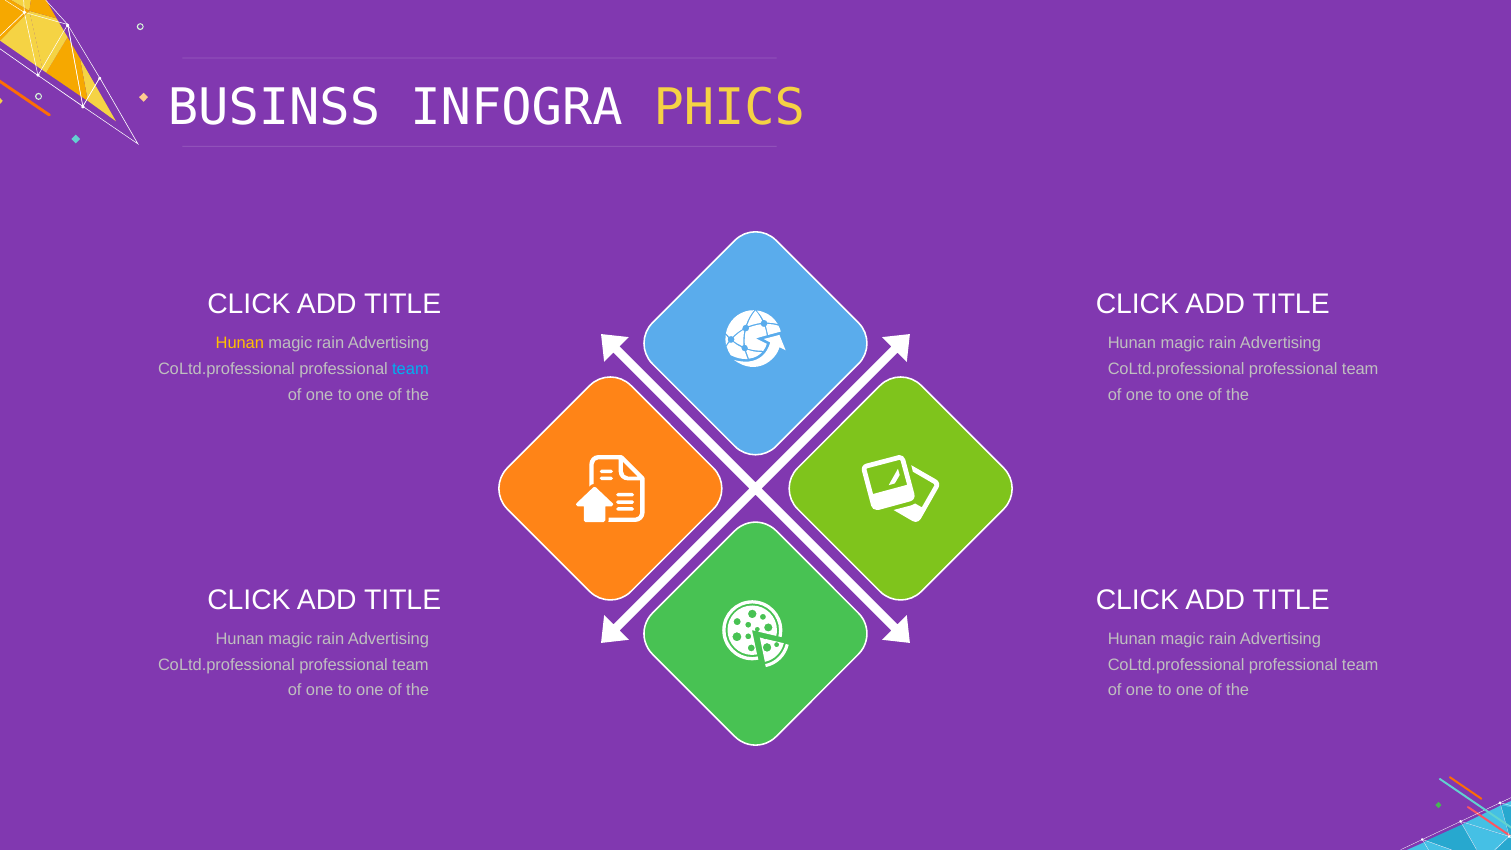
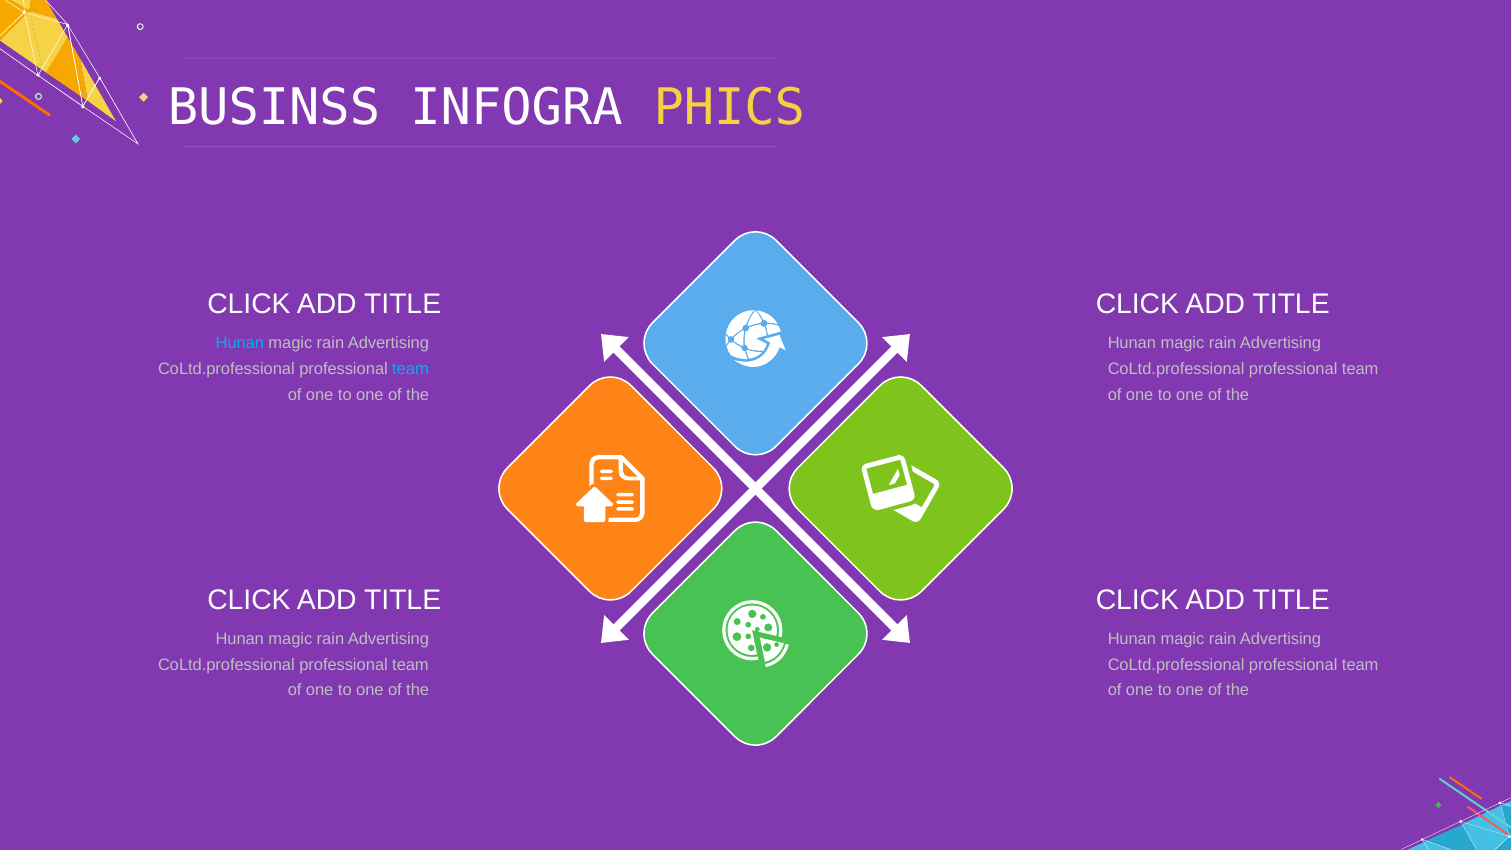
Hunan at (240, 343) colour: yellow -> light blue
